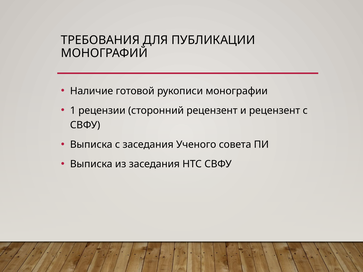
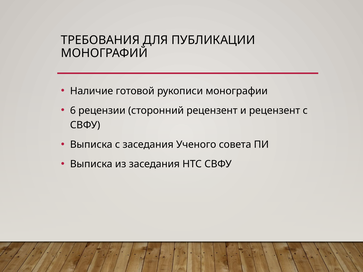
1: 1 -> 6
